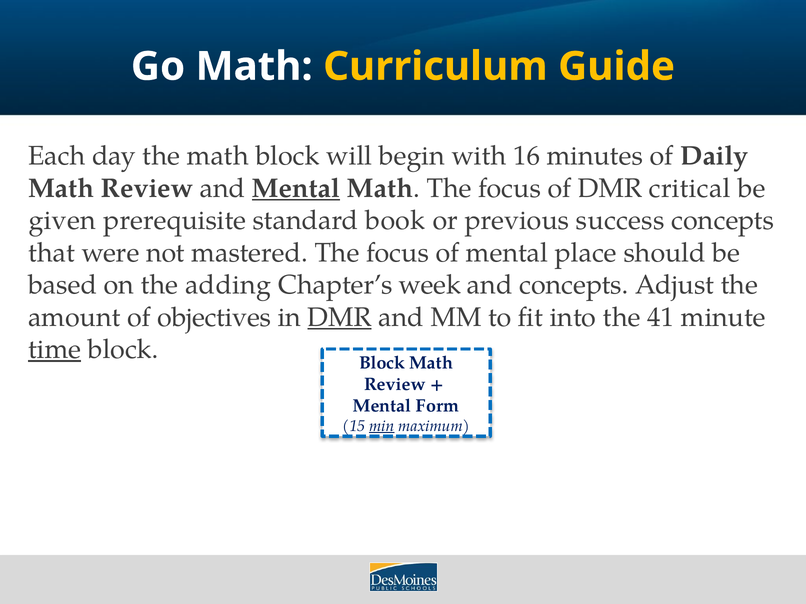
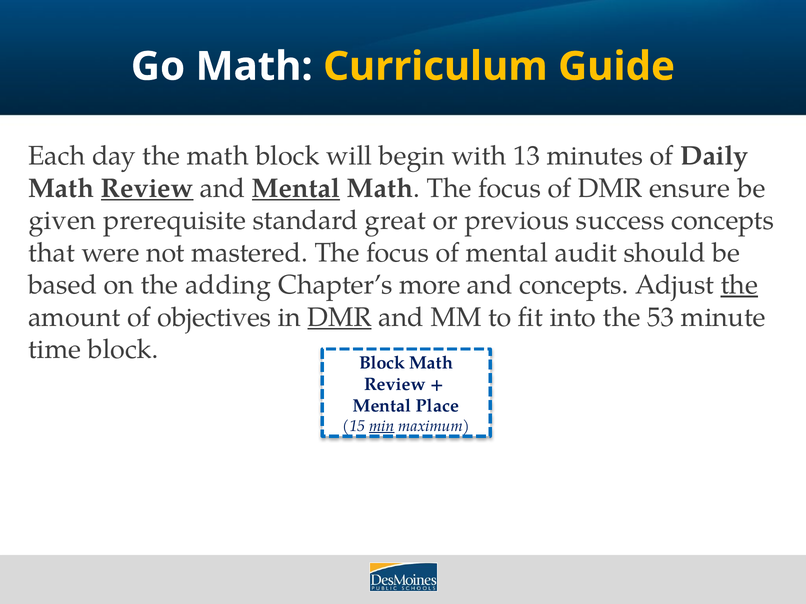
16: 16 -> 13
Review at (147, 189) underline: none -> present
critical: critical -> ensure
book: book -> great
place: place -> audit
week: week -> more
the at (739, 285) underline: none -> present
41: 41 -> 53
time underline: present -> none
Form: Form -> Place
